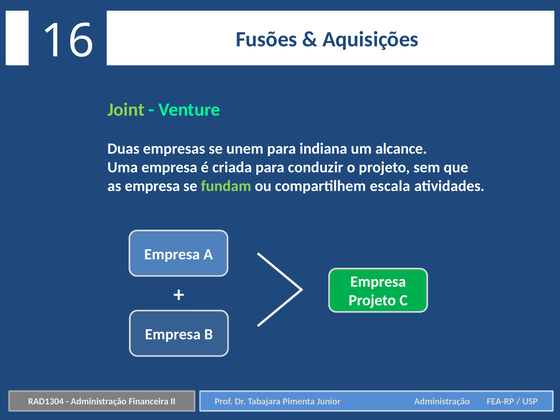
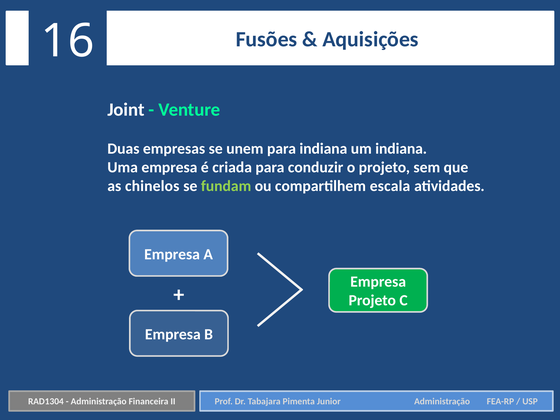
Joint colour: light green -> white
um alcance: alcance -> indiana
as empresa: empresa -> chinelos
